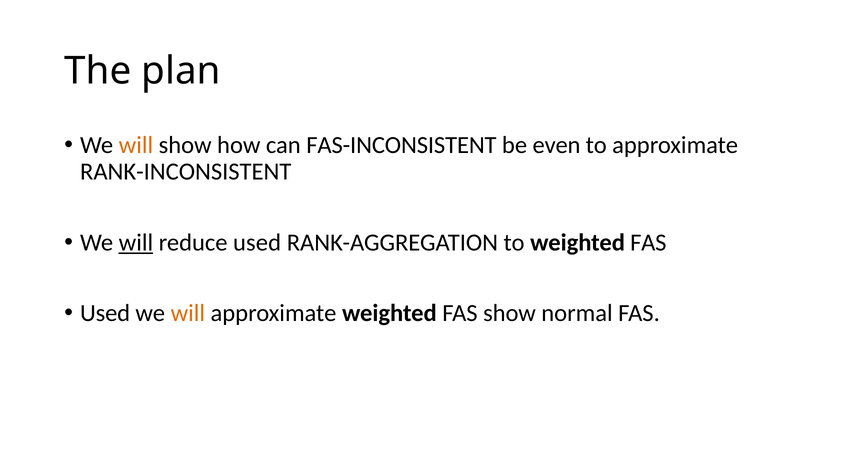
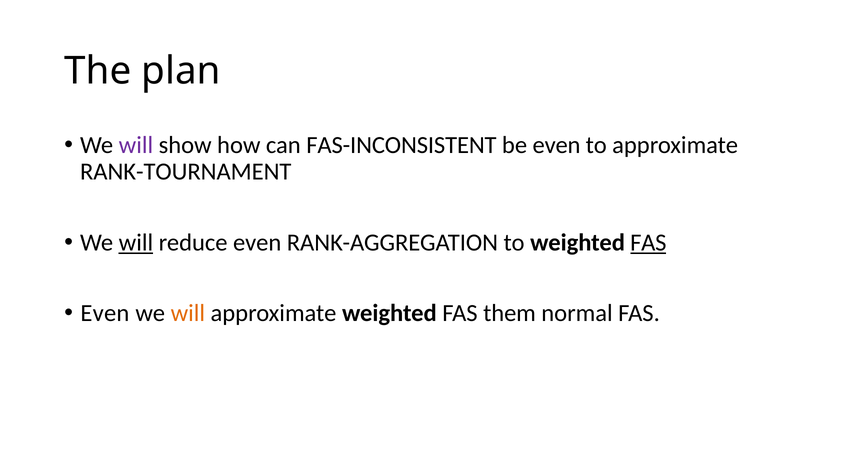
will at (136, 145) colour: orange -> purple
RANK-INCONSISTENT: RANK-INCONSISTENT -> RANK-TOURNAMENT
reduce used: used -> even
FAS at (648, 243) underline: none -> present
Used at (105, 313): Used -> Even
FAS show: show -> them
